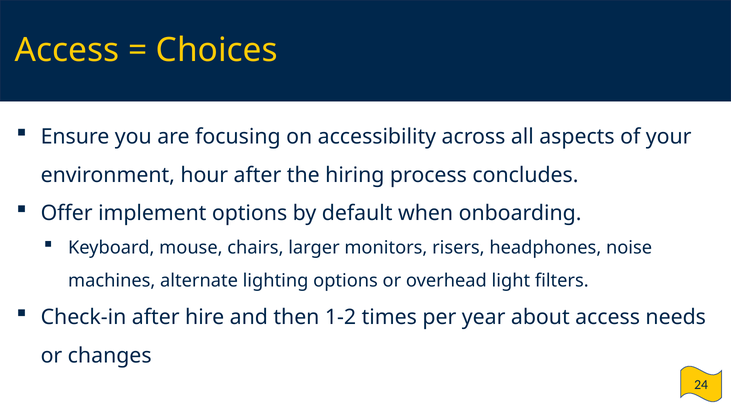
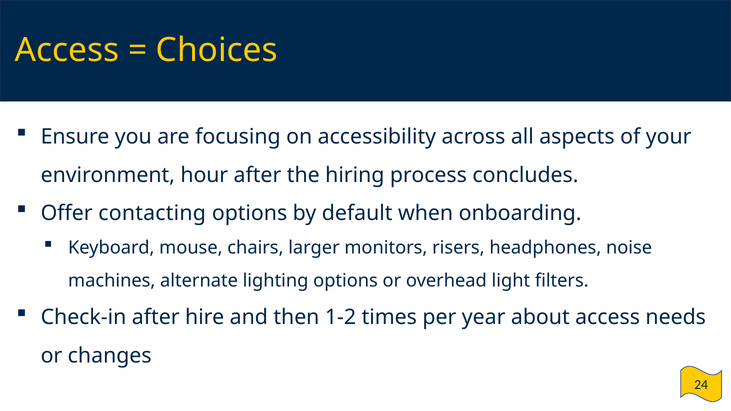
implement: implement -> contacting
